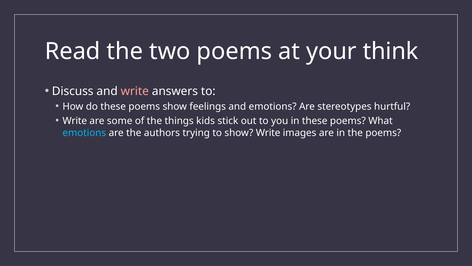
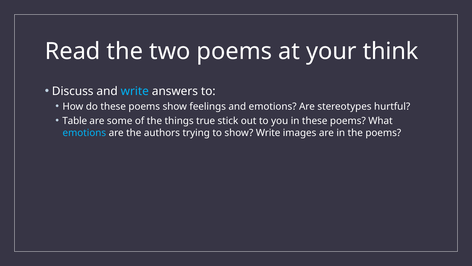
write at (135, 91) colour: pink -> light blue
Write at (75, 121): Write -> Table
kids: kids -> true
